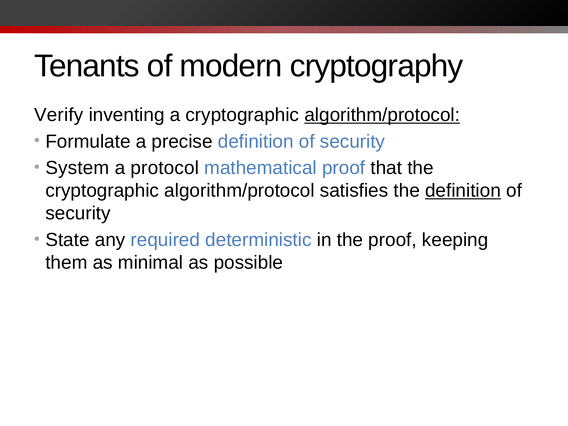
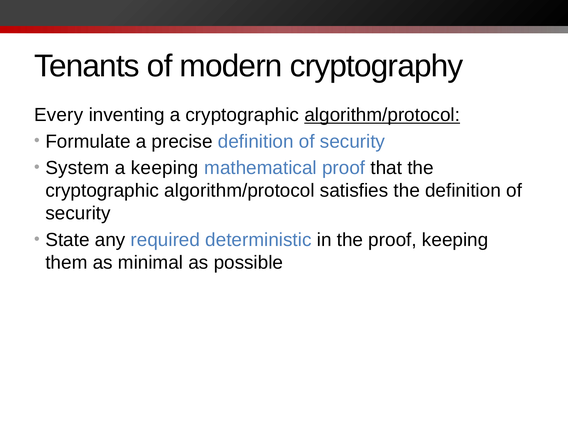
Verify: Verify -> Every
a protocol: protocol -> keeping
definition at (463, 191) underline: present -> none
